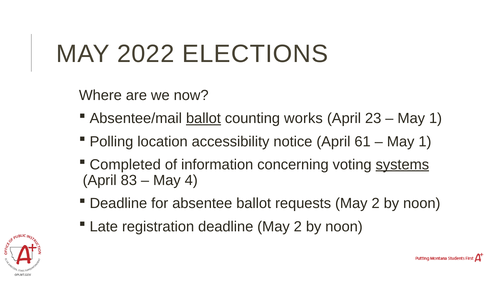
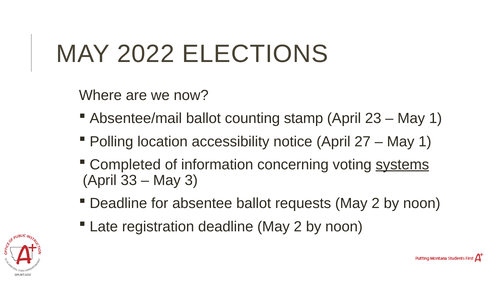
ballot at (203, 118) underline: present -> none
works: works -> stamp
61: 61 -> 27
83: 83 -> 33
4: 4 -> 3
